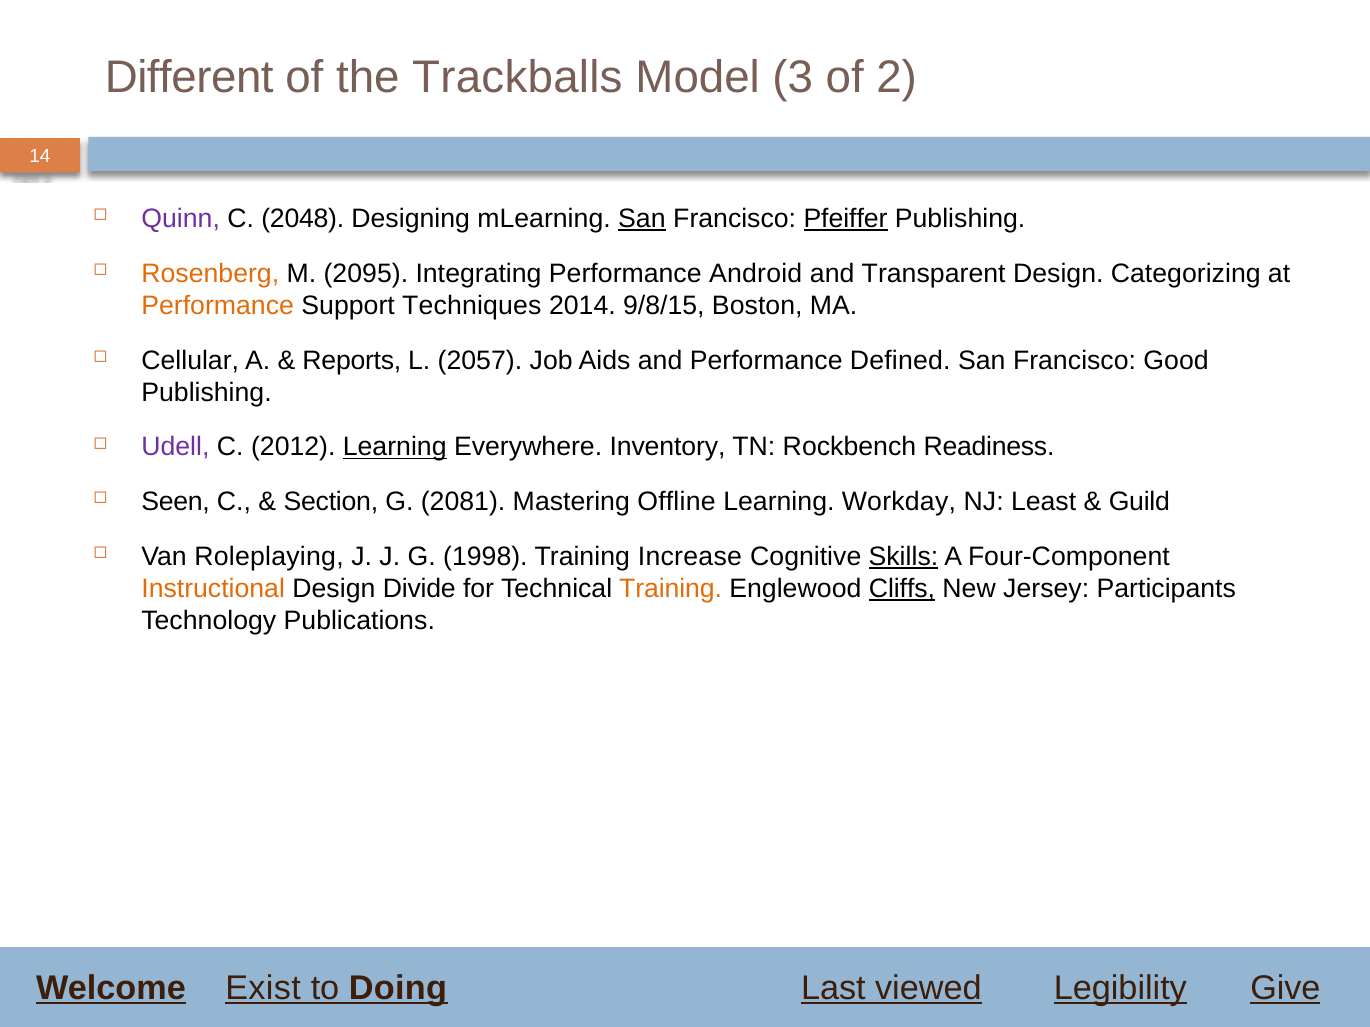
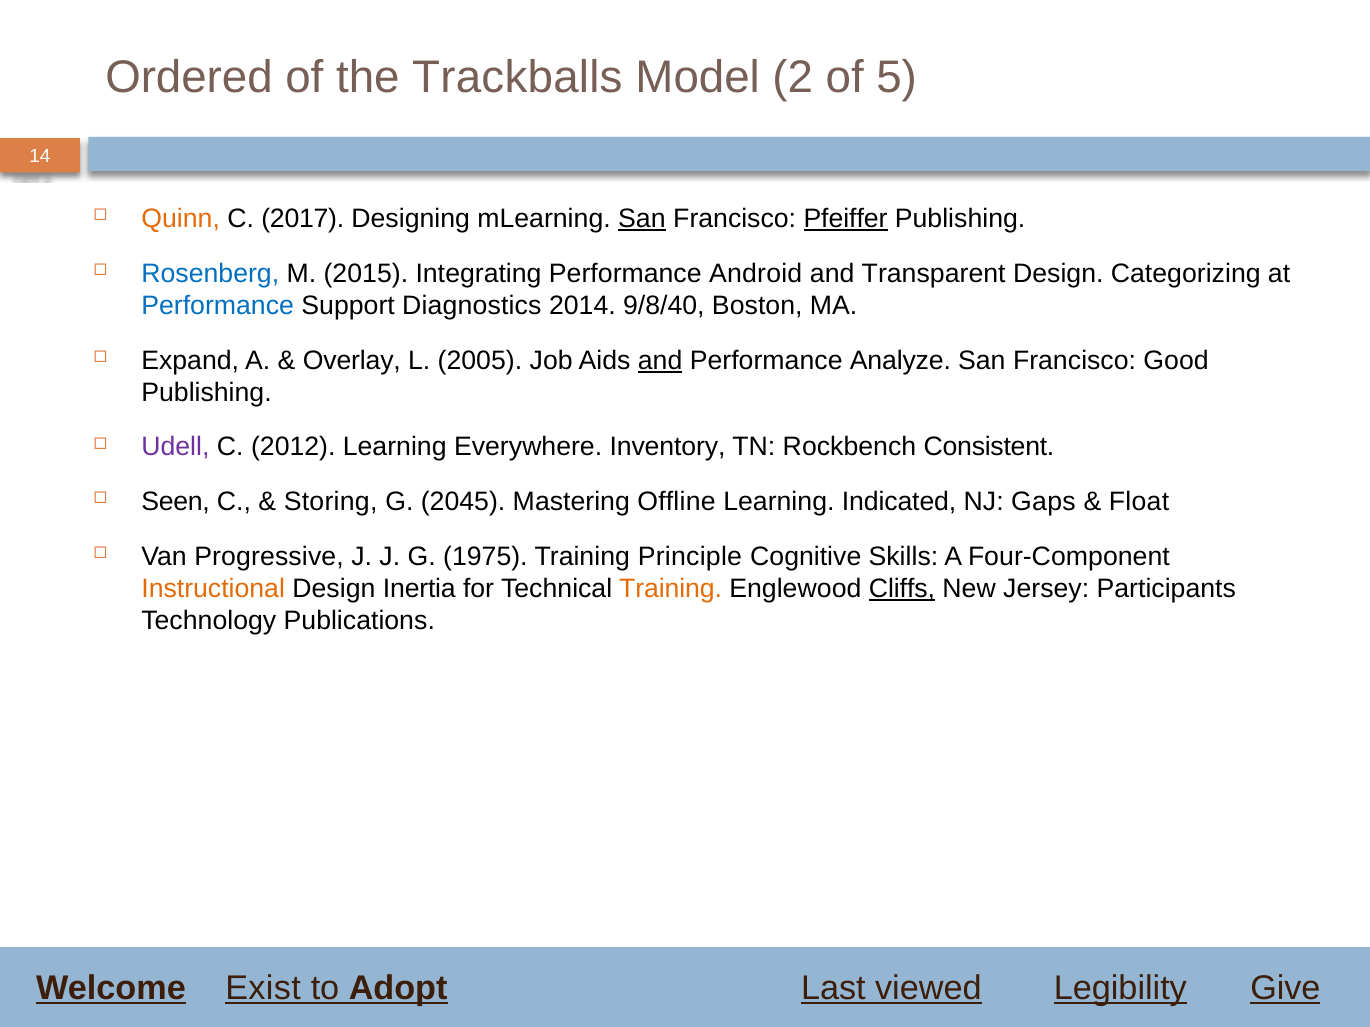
Different: Different -> Ordered
3: 3 -> 2
2: 2 -> 5
Quinn colour: purple -> orange
2048: 2048 -> 2017
Rosenberg colour: orange -> blue
2095: 2095 -> 2015
Performance at (218, 306) colour: orange -> blue
Techniques: Techniques -> Diagnostics
9/8/15: 9/8/15 -> 9/8/40
Cellular: Cellular -> Expand
Reports: Reports -> Overlay
2057: 2057 -> 2005
and at (660, 360) underline: none -> present
Defined: Defined -> Analyze
Learning at (395, 447) underline: present -> none
Readiness: Readiness -> Consistent
Section: Section -> Storing
2081: 2081 -> 2045
Workday: Workday -> Indicated
Least: Least -> Gaps
Guild: Guild -> Float
Roleplaying: Roleplaying -> Progressive
1998: 1998 -> 1975
Increase: Increase -> Principle
Skills underline: present -> none
Divide: Divide -> Inertia
Doing: Doing -> Adopt
